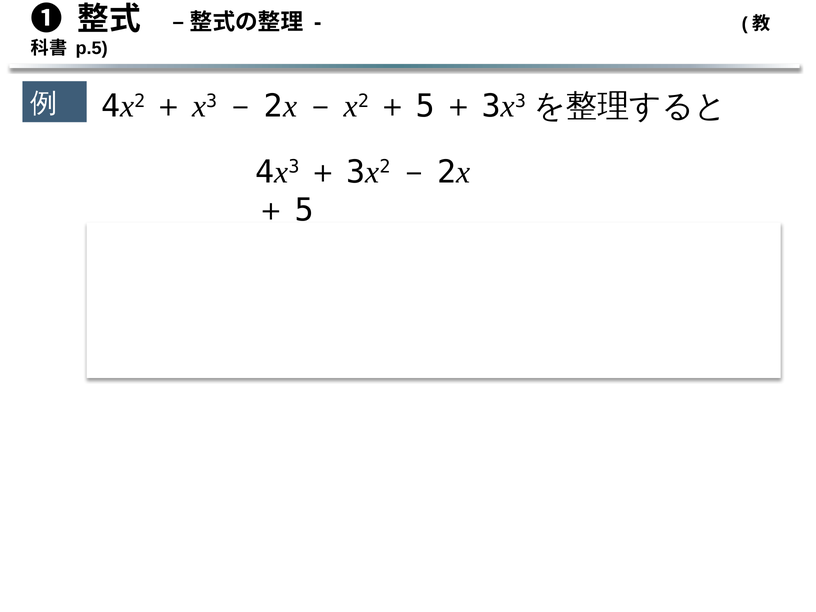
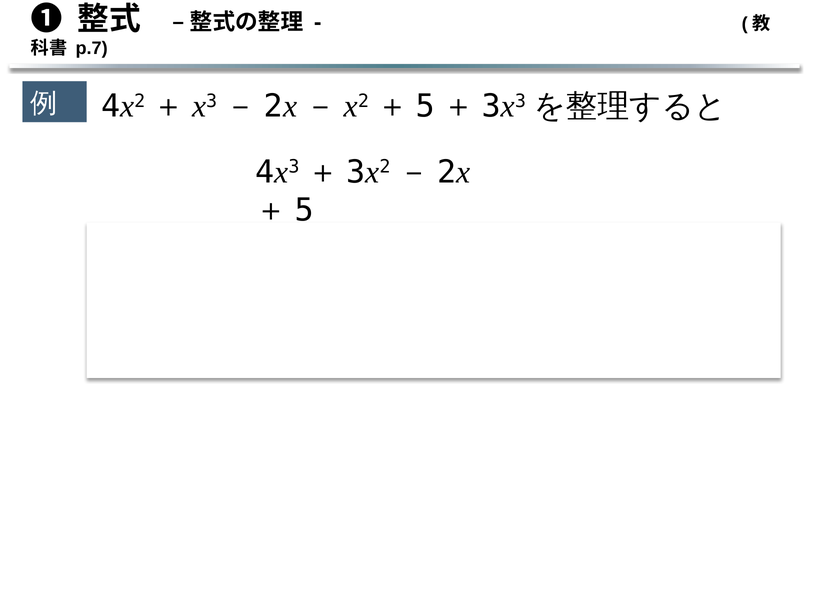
p.5: p.5 -> p.7
